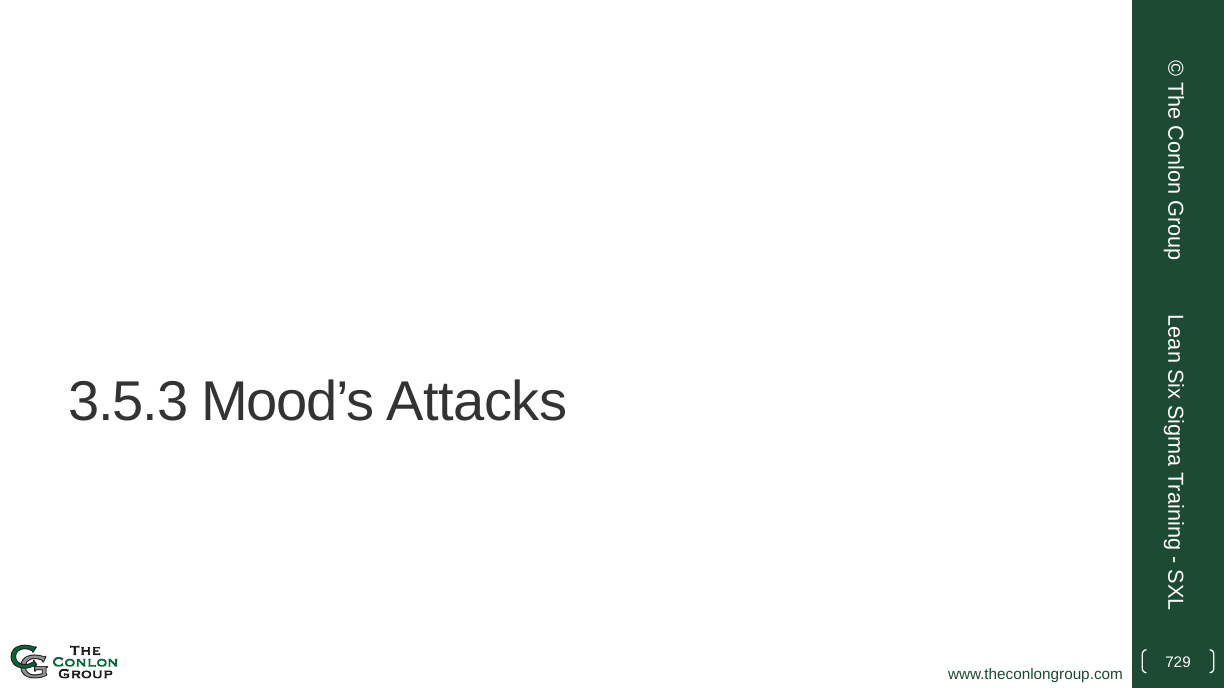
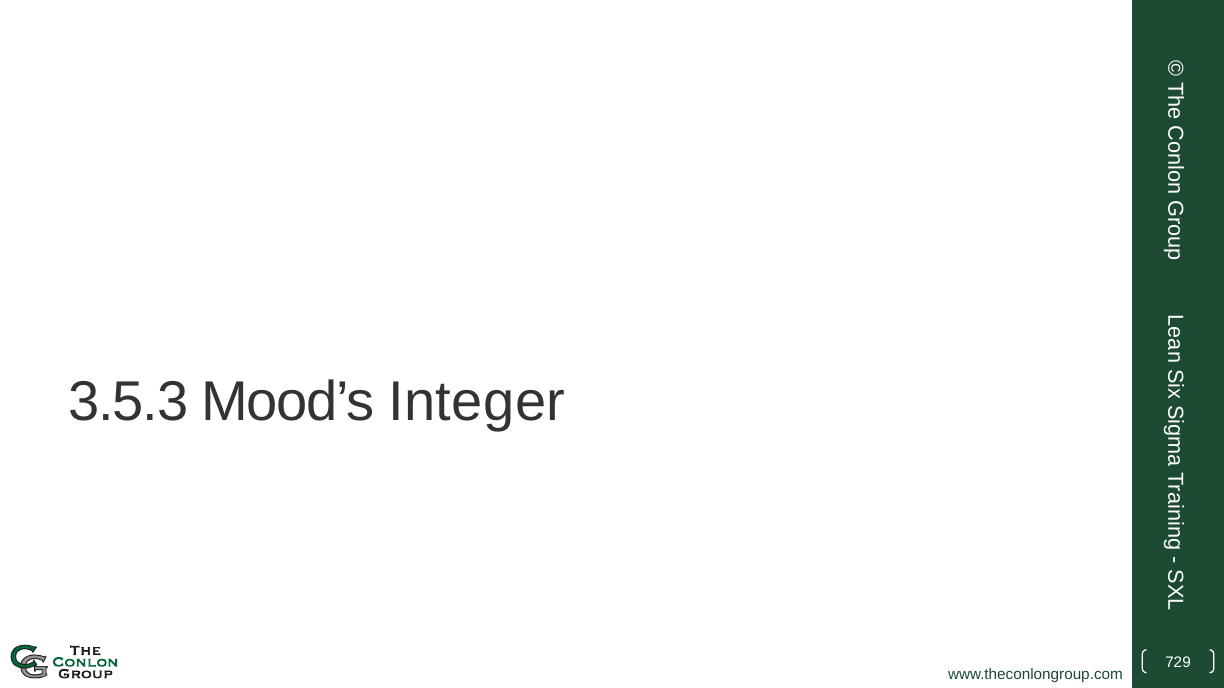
Attacks: Attacks -> Integer
